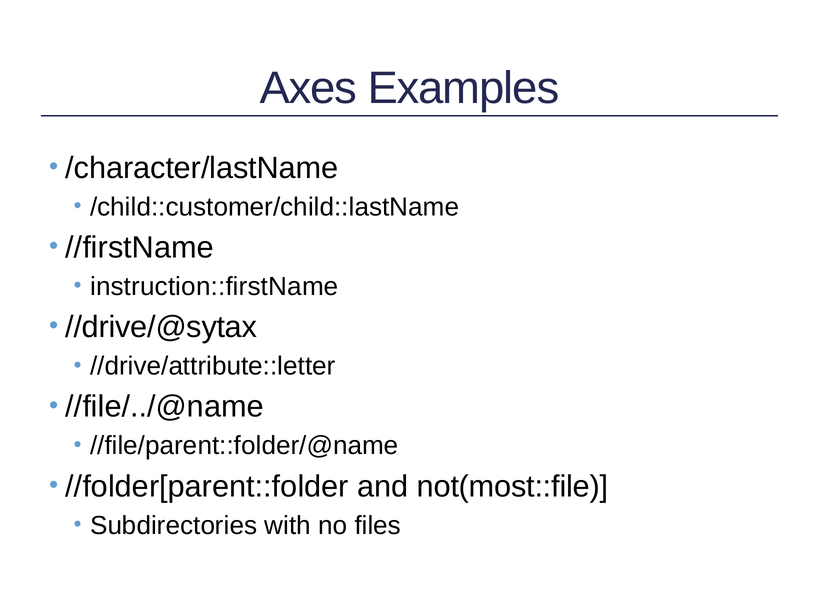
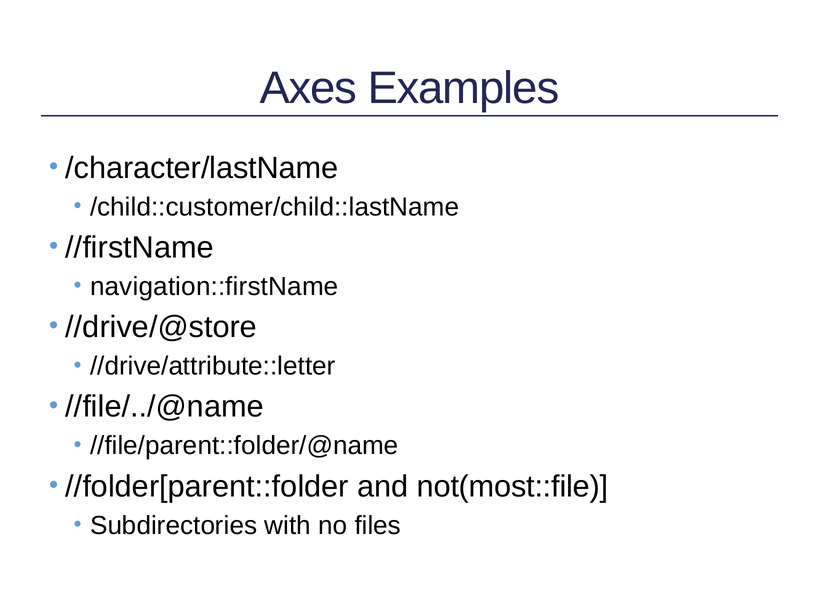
instruction::firstName: instruction::firstName -> navigation::firstName
//drive/@sytax: //drive/@sytax -> //drive/@store
